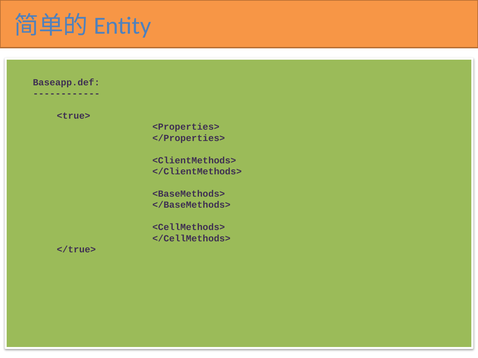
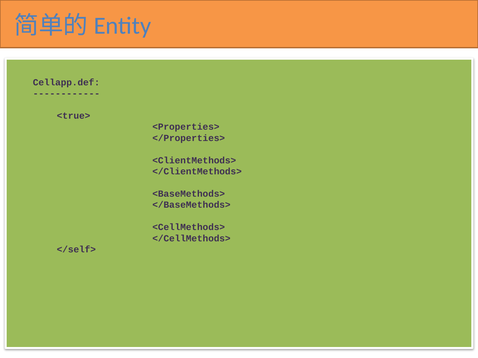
Baseapp.def: Baseapp.def -> Cellapp.def
</true>: </true> -> </self>
